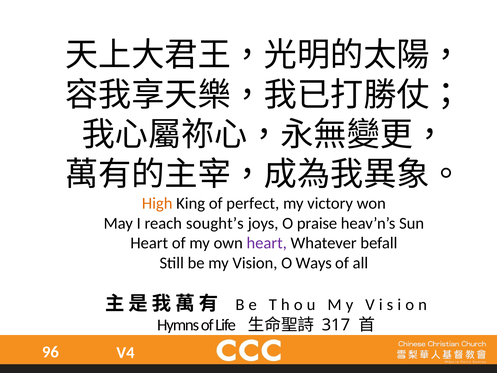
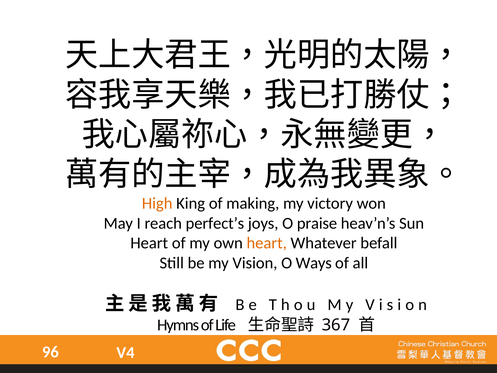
perfect: perfect -> making
sought’s: sought’s -> perfect’s
heart at (267, 243) colour: purple -> orange
317: 317 -> 367
